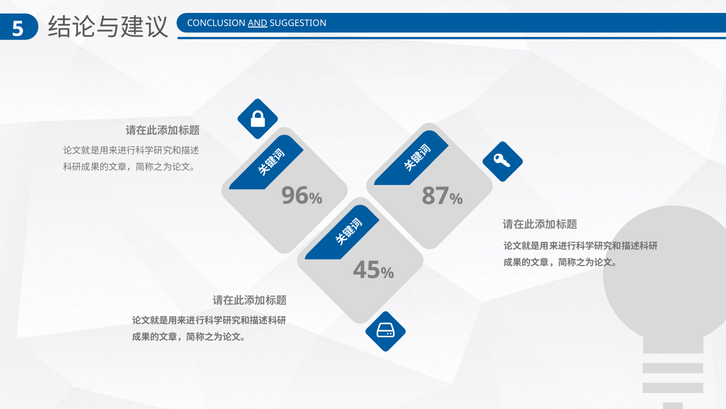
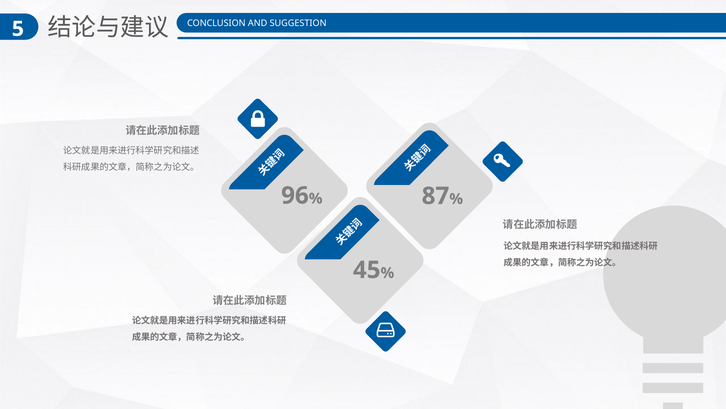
AND underline: present -> none
